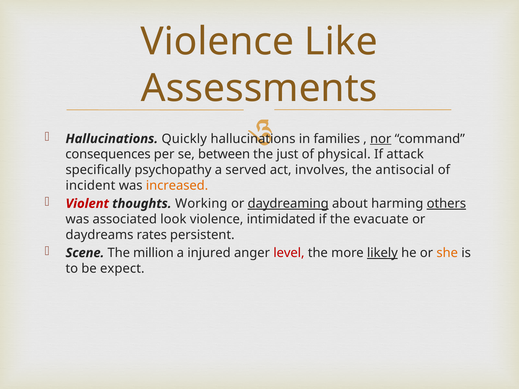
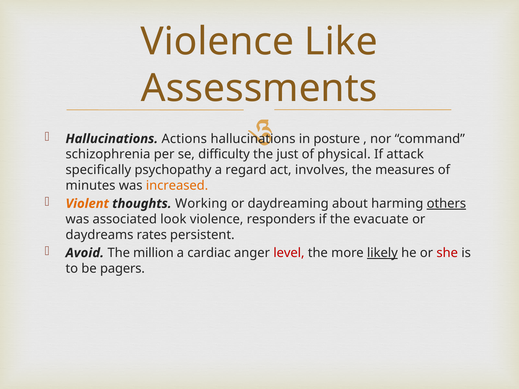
Quickly: Quickly -> Actions
families: families -> posture
nor underline: present -> none
consequences: consequences -> schizophrenia
between: between -> difficulty
served: served -> regard
antisocial: antisocial -> measures
incident: incident -> minutes
Violent colour: red -> orange
daydreaming underline: present -> none
intimidated: intimidated -> responders
Scene: Scene -> Avoid
injured: injured -> cardiac
she colour: orange -> red
expect: expect -> pagers
